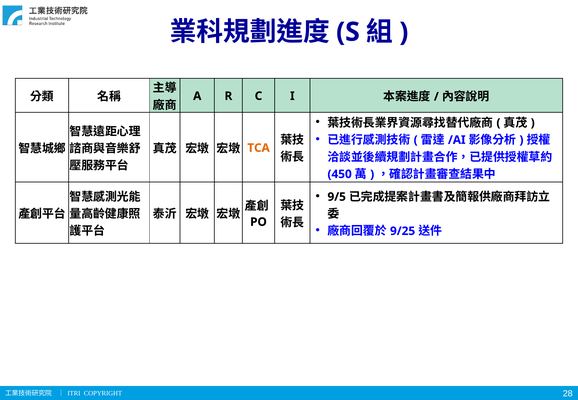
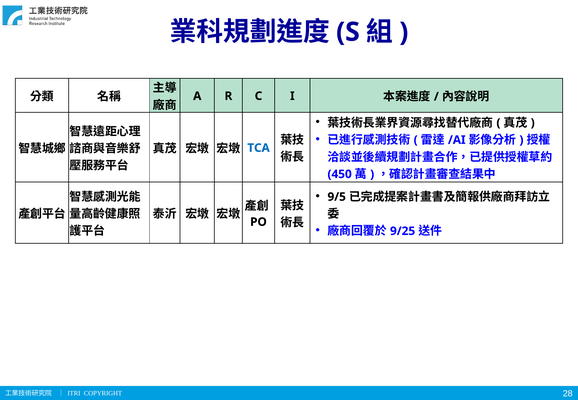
TCA colour: orange -> blue
